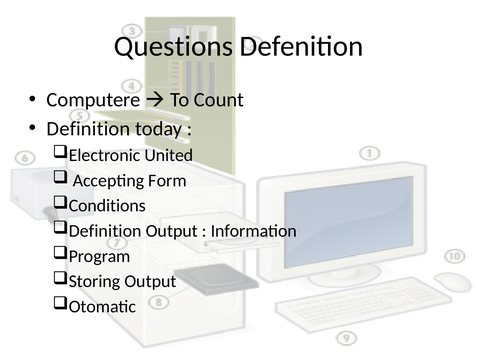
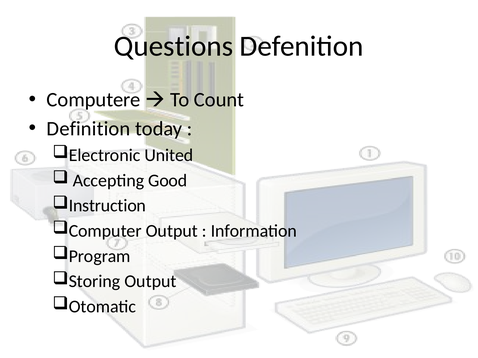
Form: Form -> Good
Conditions: Conditions -> Instruction
Definition at (105, 231): Definition -> Computer
